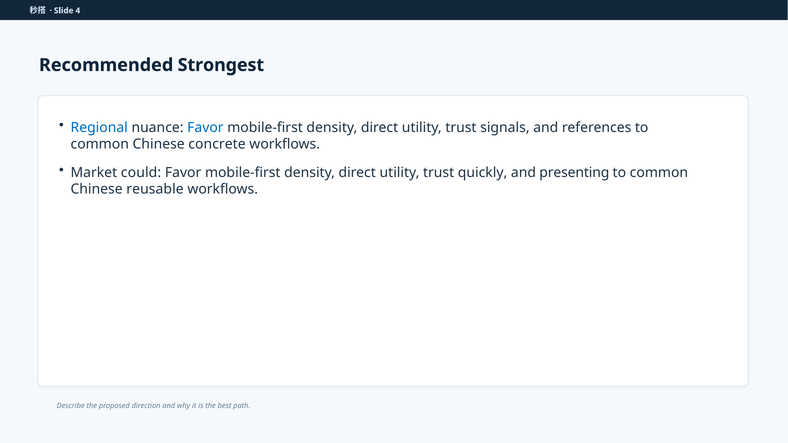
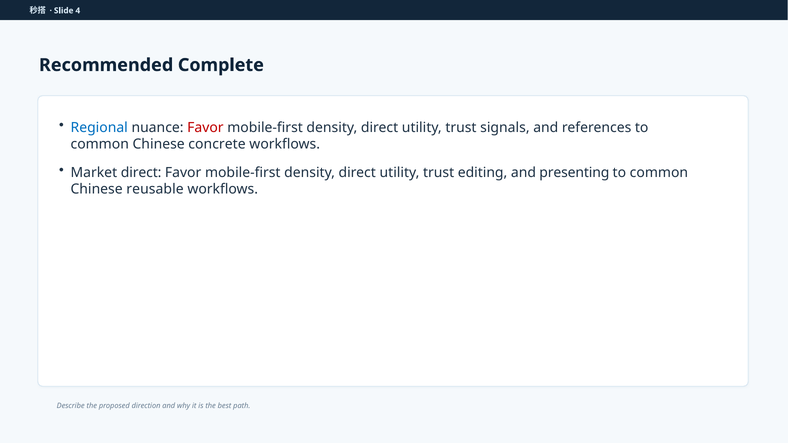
Strongest: Strongest -> Complete
Favor at (205, 128) colour: blue -> red
Market could: could -> direct
quickly: quickly -> editing
